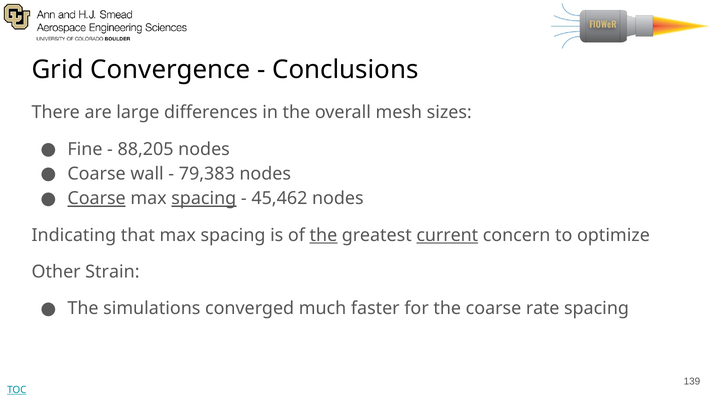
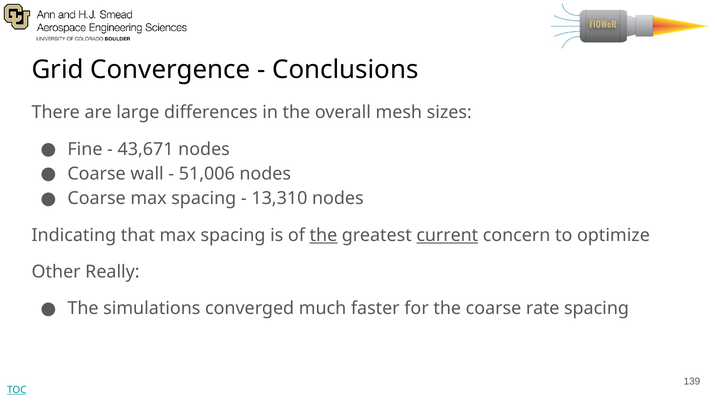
88,205: 88,205 -> 43,671
79,383: 79,383 -> 51,006
Coarse at (97, 199) underline: present -> none
spacing at (204, 199) underline: present -> none
45,462: 45,462 -> 13,310
Strain: Strain -> Really
